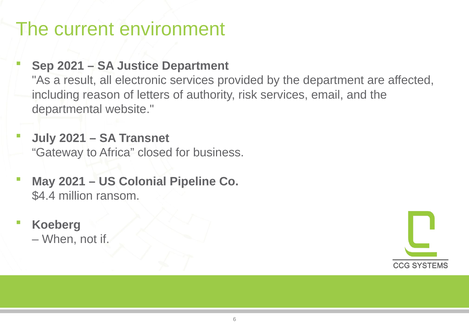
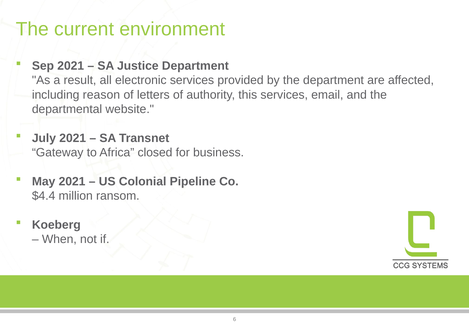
risk: risk -> this
